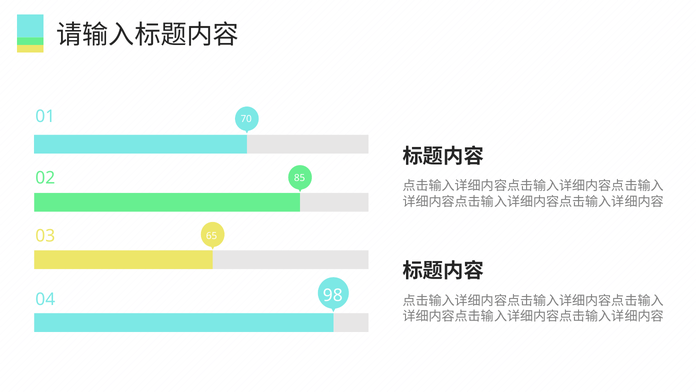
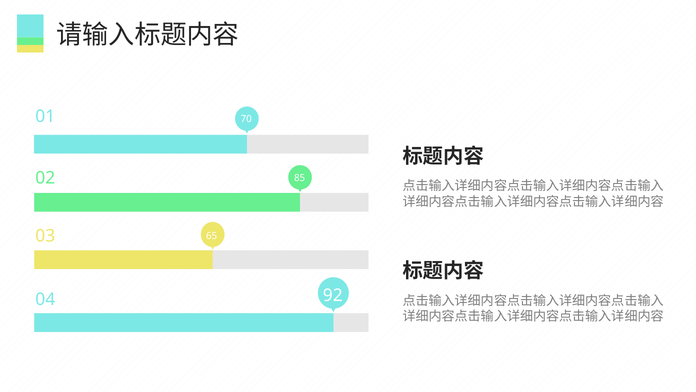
98: 98 -> 92
